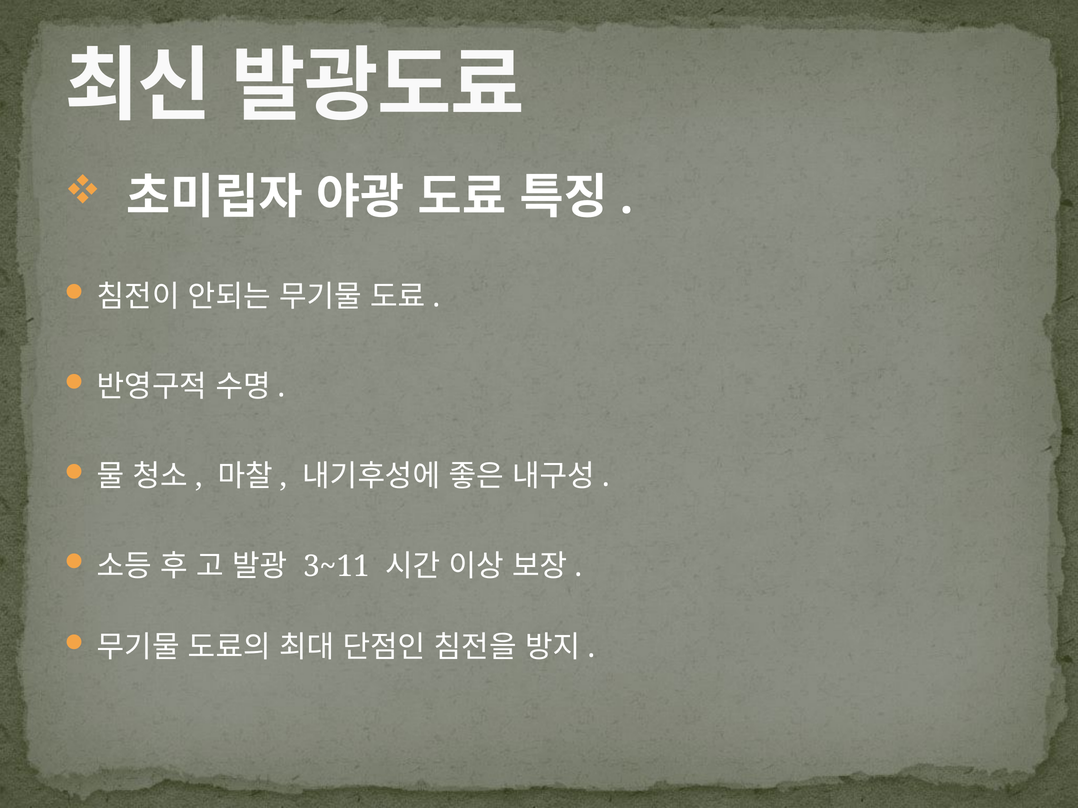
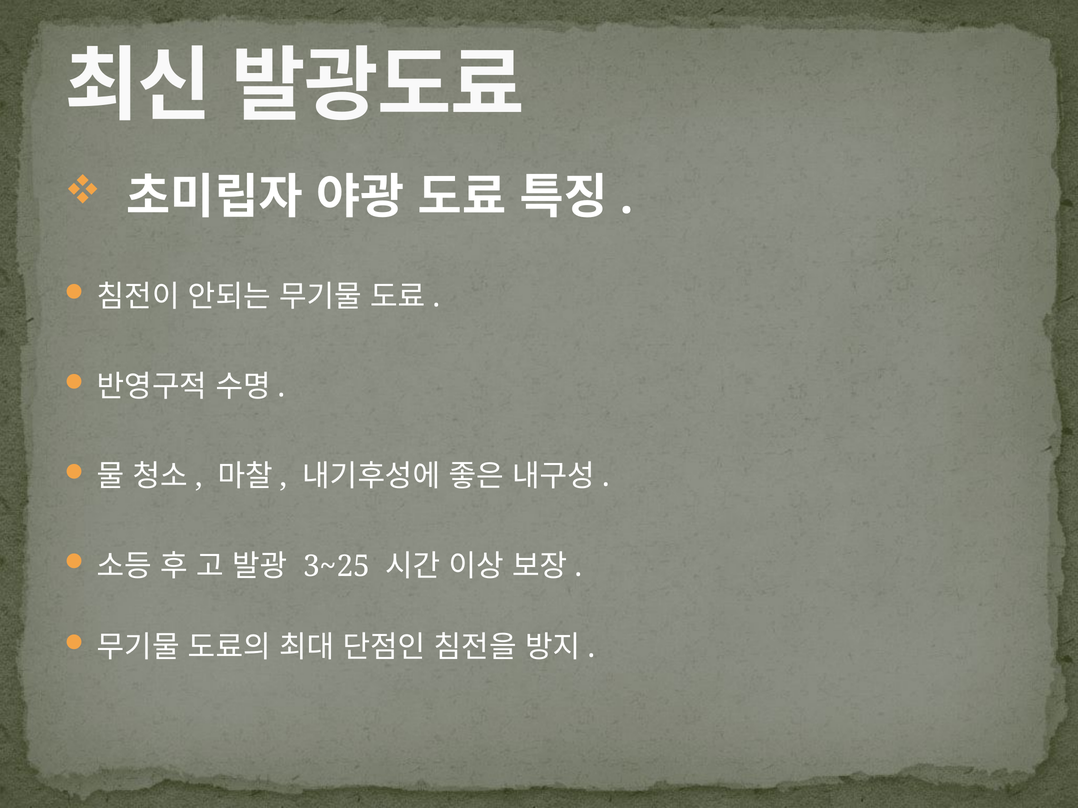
3~11: 3~11 -> 3~25
